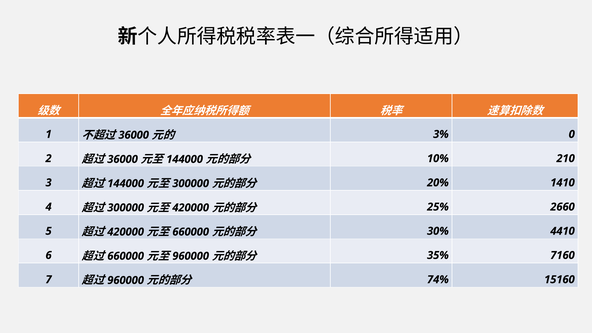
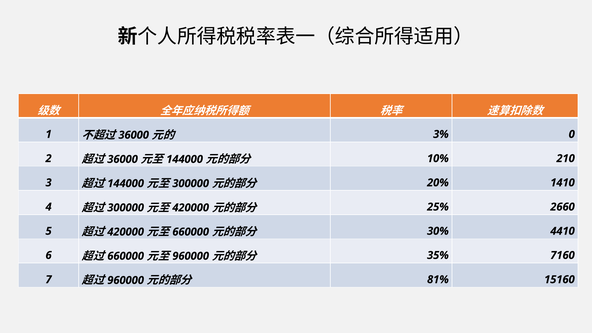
74%: 74% -> 81%
